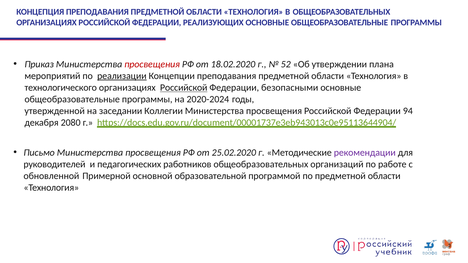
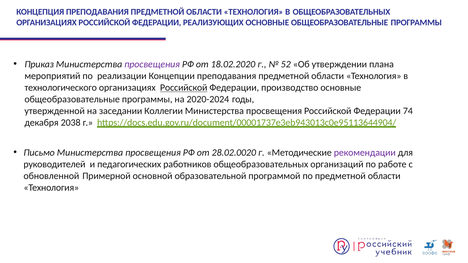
просвещения at (152, 64) colour: red -> purple
реализации underline: present -> none
безопасными: безопасными -> производство
94: 94 -> 74
2080: 2080 -> 2038
25.02.2020: 25.02.2020 -> 28.02.0020
